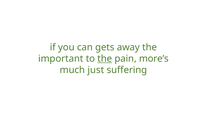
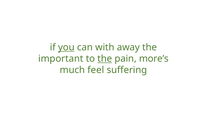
you underline: none -> present
gets: gets -> with
just: just -> feel
